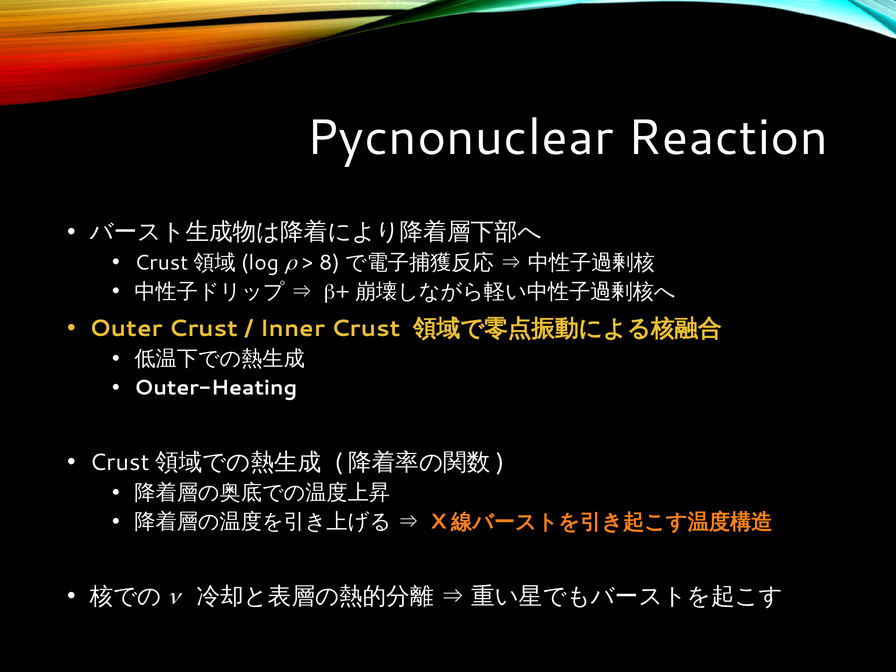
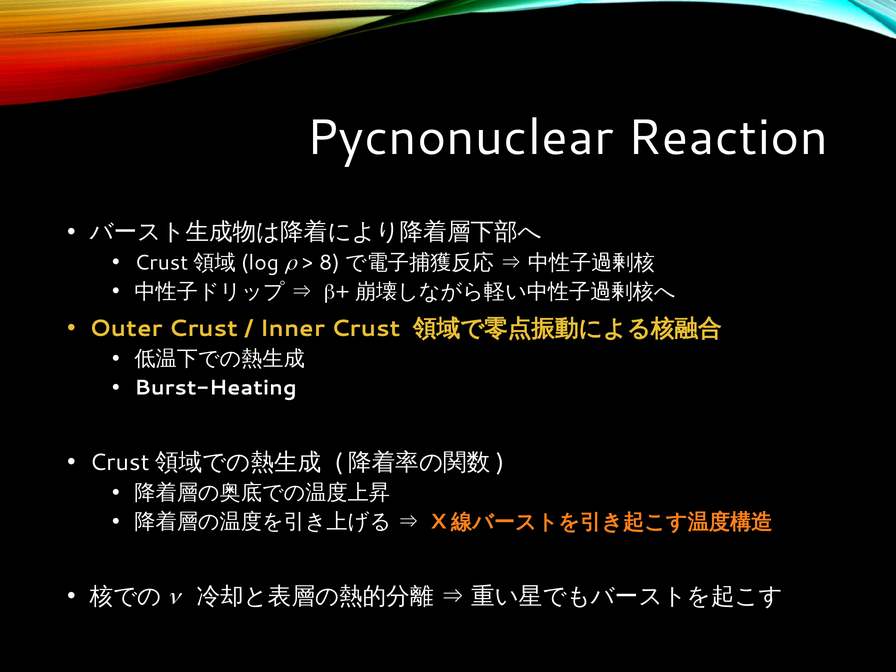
Outer-Heating: Outer-Heating -> Burst-Heating
